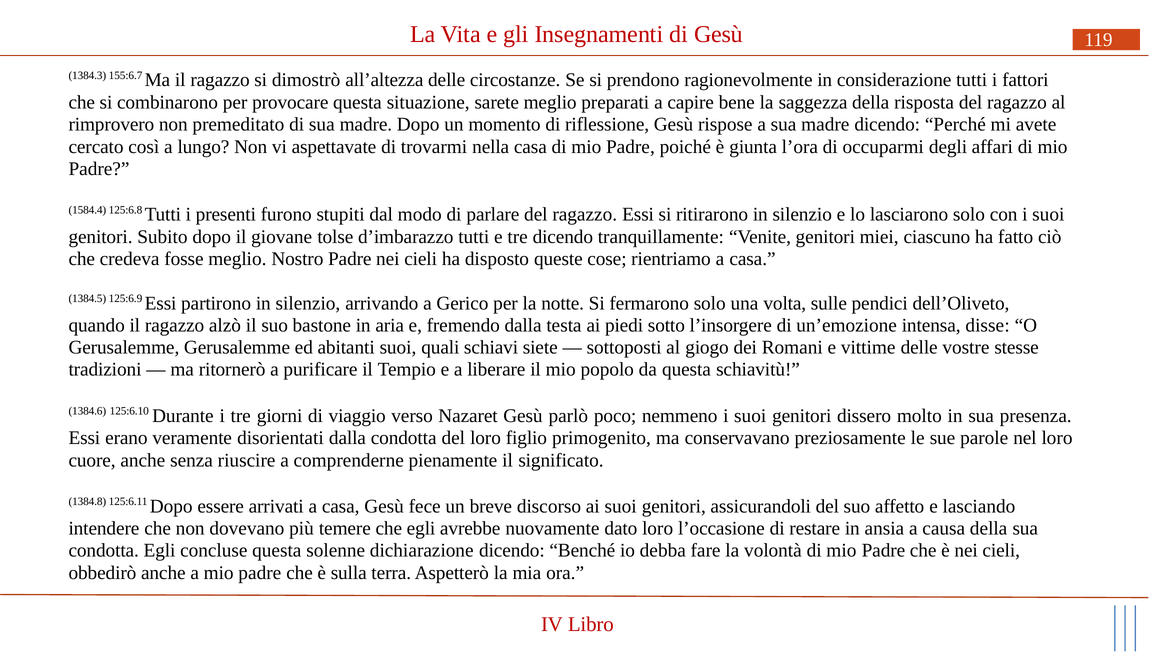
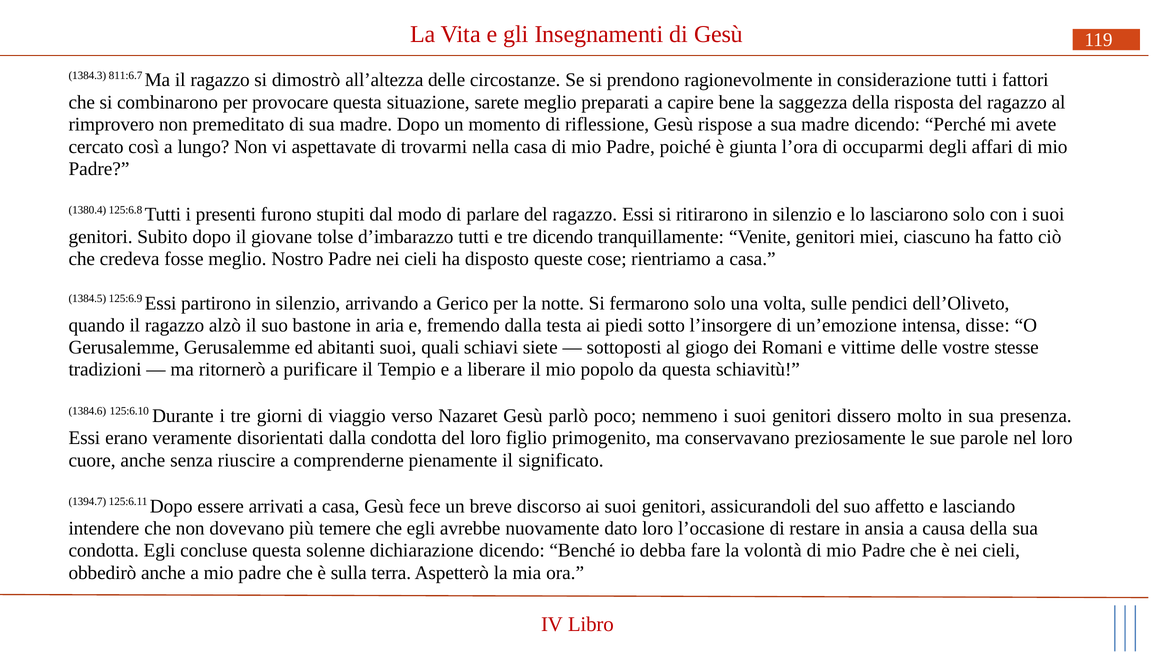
155:6.7: 155:6.7 -> 811:6.7
1584.4: 1584.4 -> 1380.4
1384.8: 1384.8 -> 1394.7
